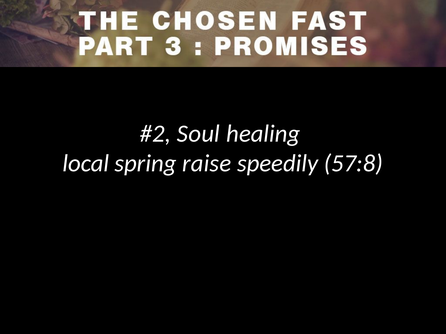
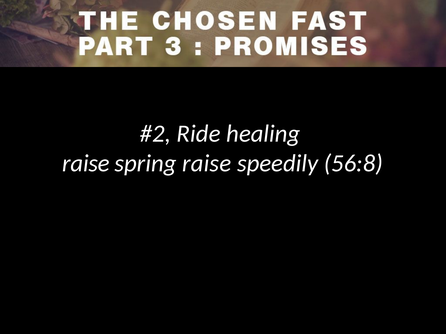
Soul: Soul -> Ride
local at (86, 164): local -> raise
57:8: 57:8 -> 56:8
